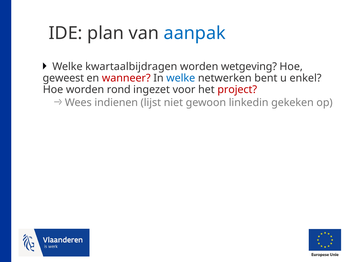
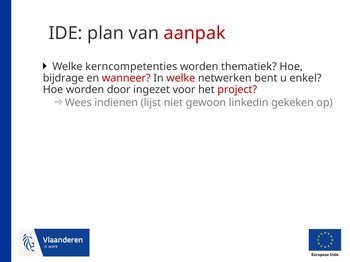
aanpak colour: blue -> red
kwartaalbijdragen: kwartaalbijdragen -> kerncompetenties
wetgeving: wetgeving -> thematiek
geweest: geweest -> bijdrage
welke at (181, 78) colour: blue -> red
rond: rond -> door
